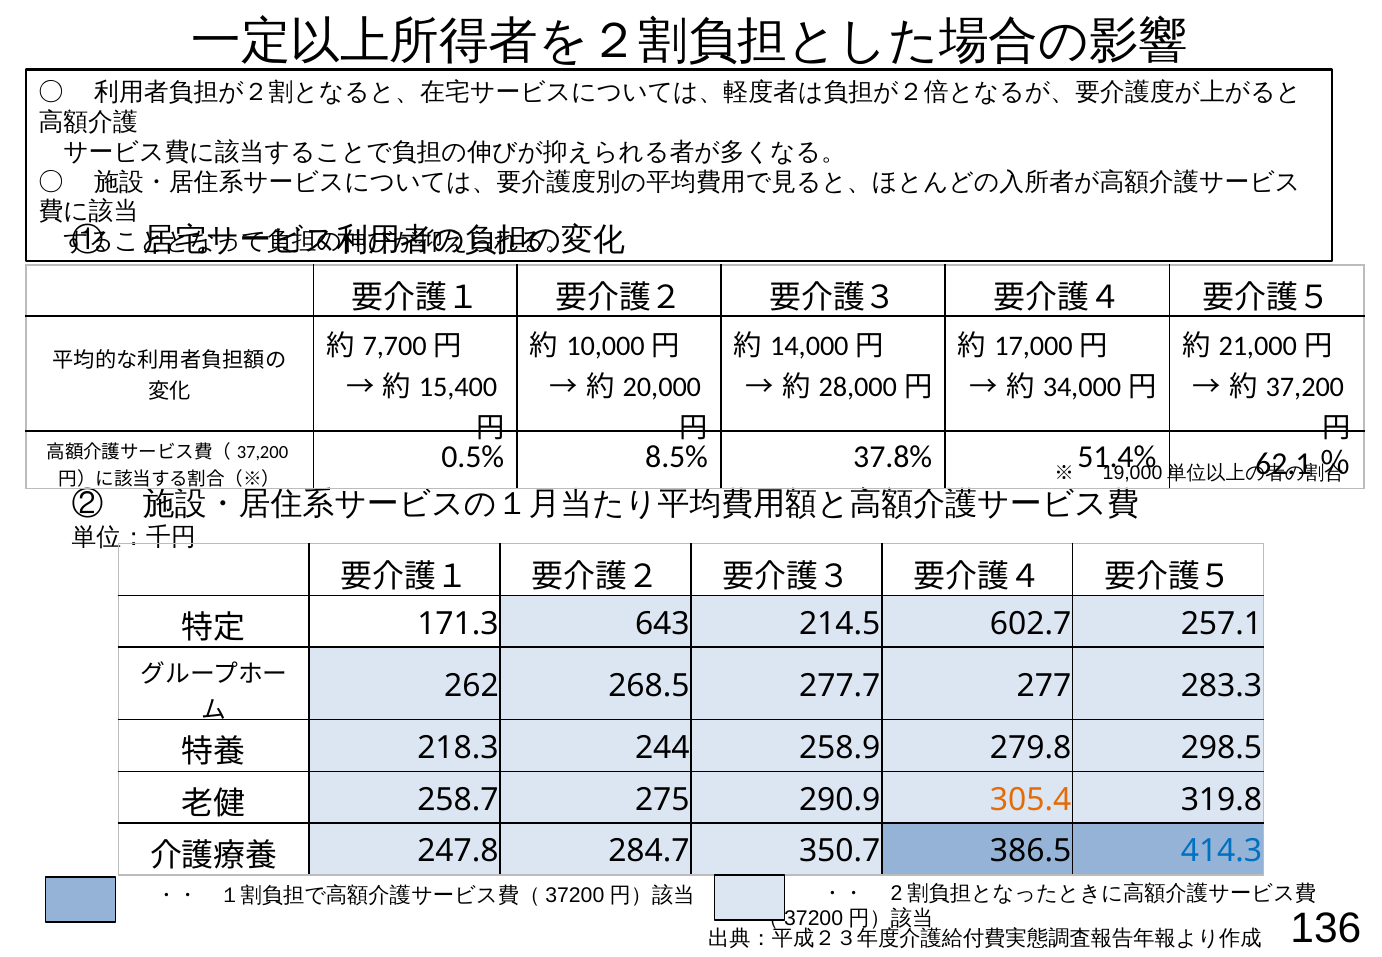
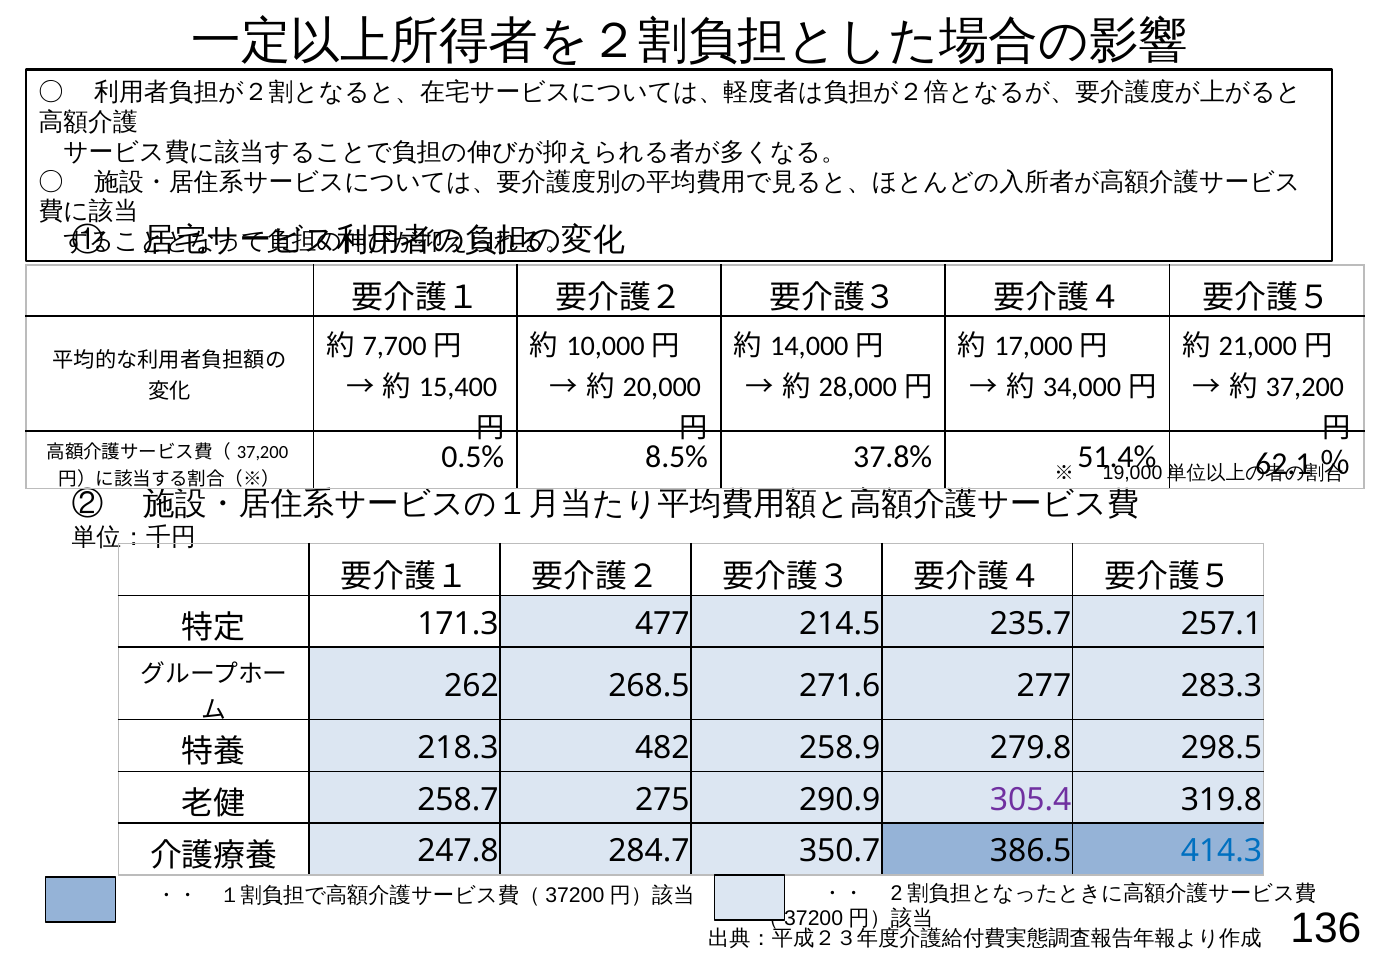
643: 643 -> 477
602.7: 602.7 -> 235.7
277.7: 277.7 -> 271.6
244: 244 -> 482
305.4 colour: orange -> purple
